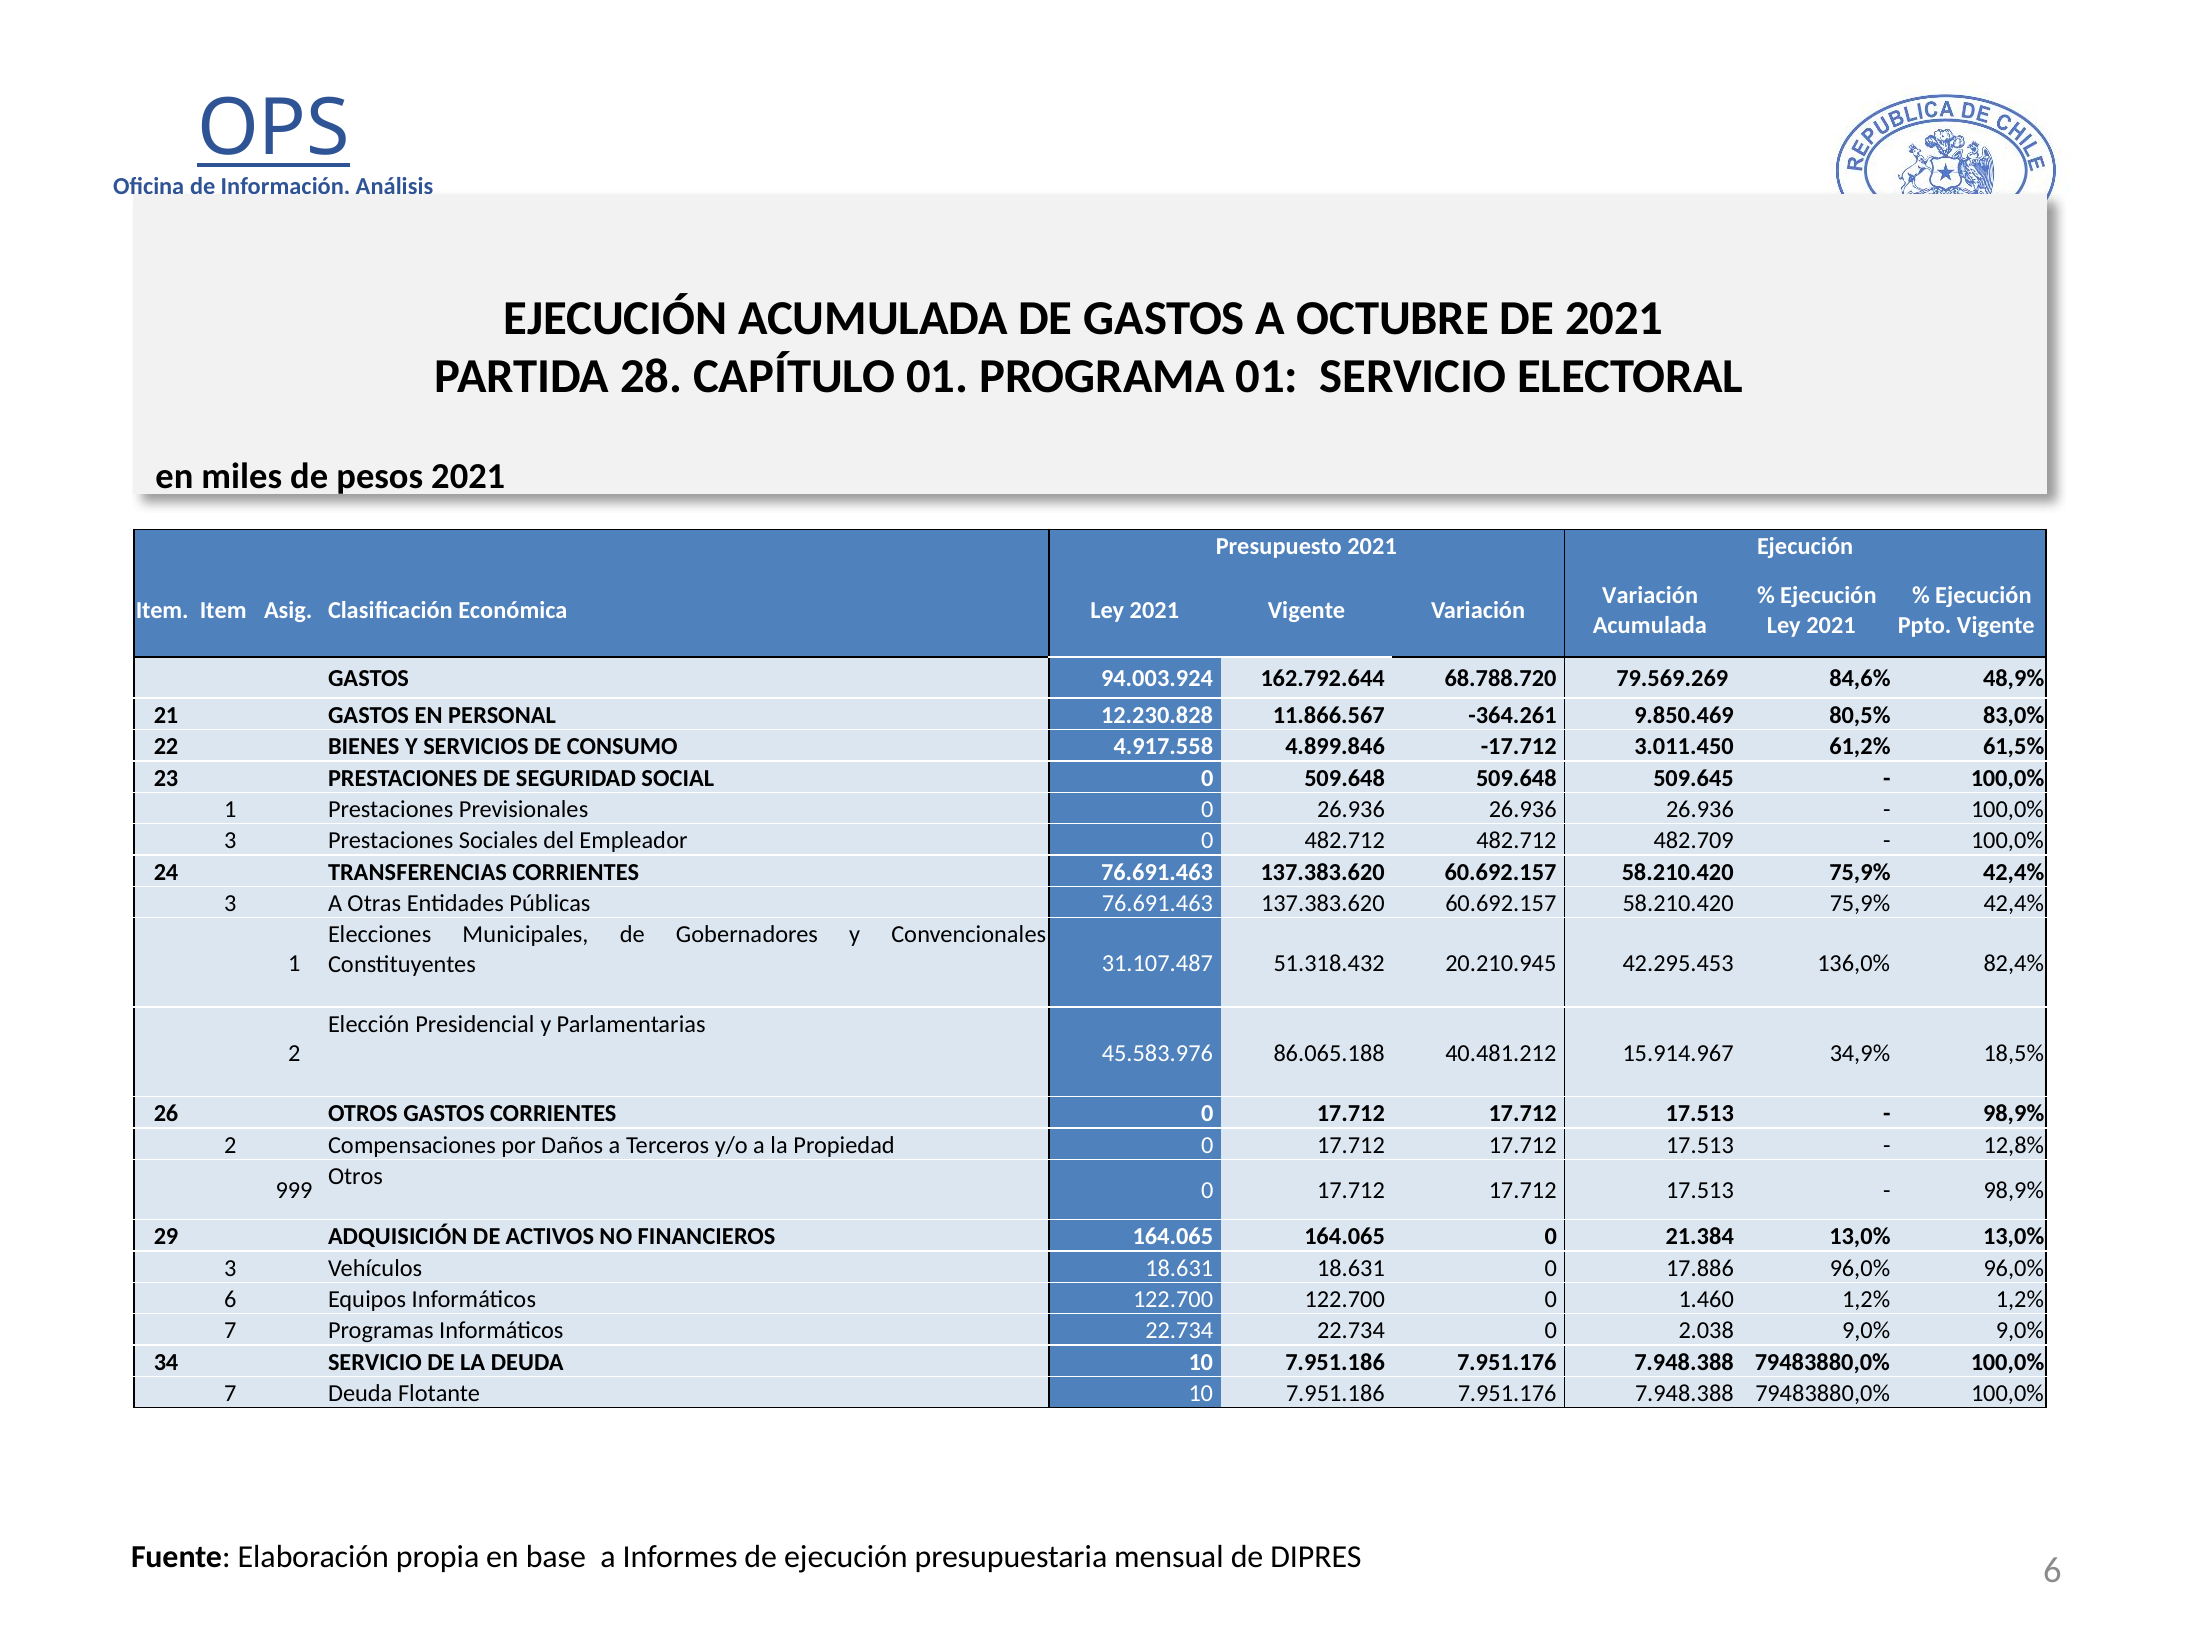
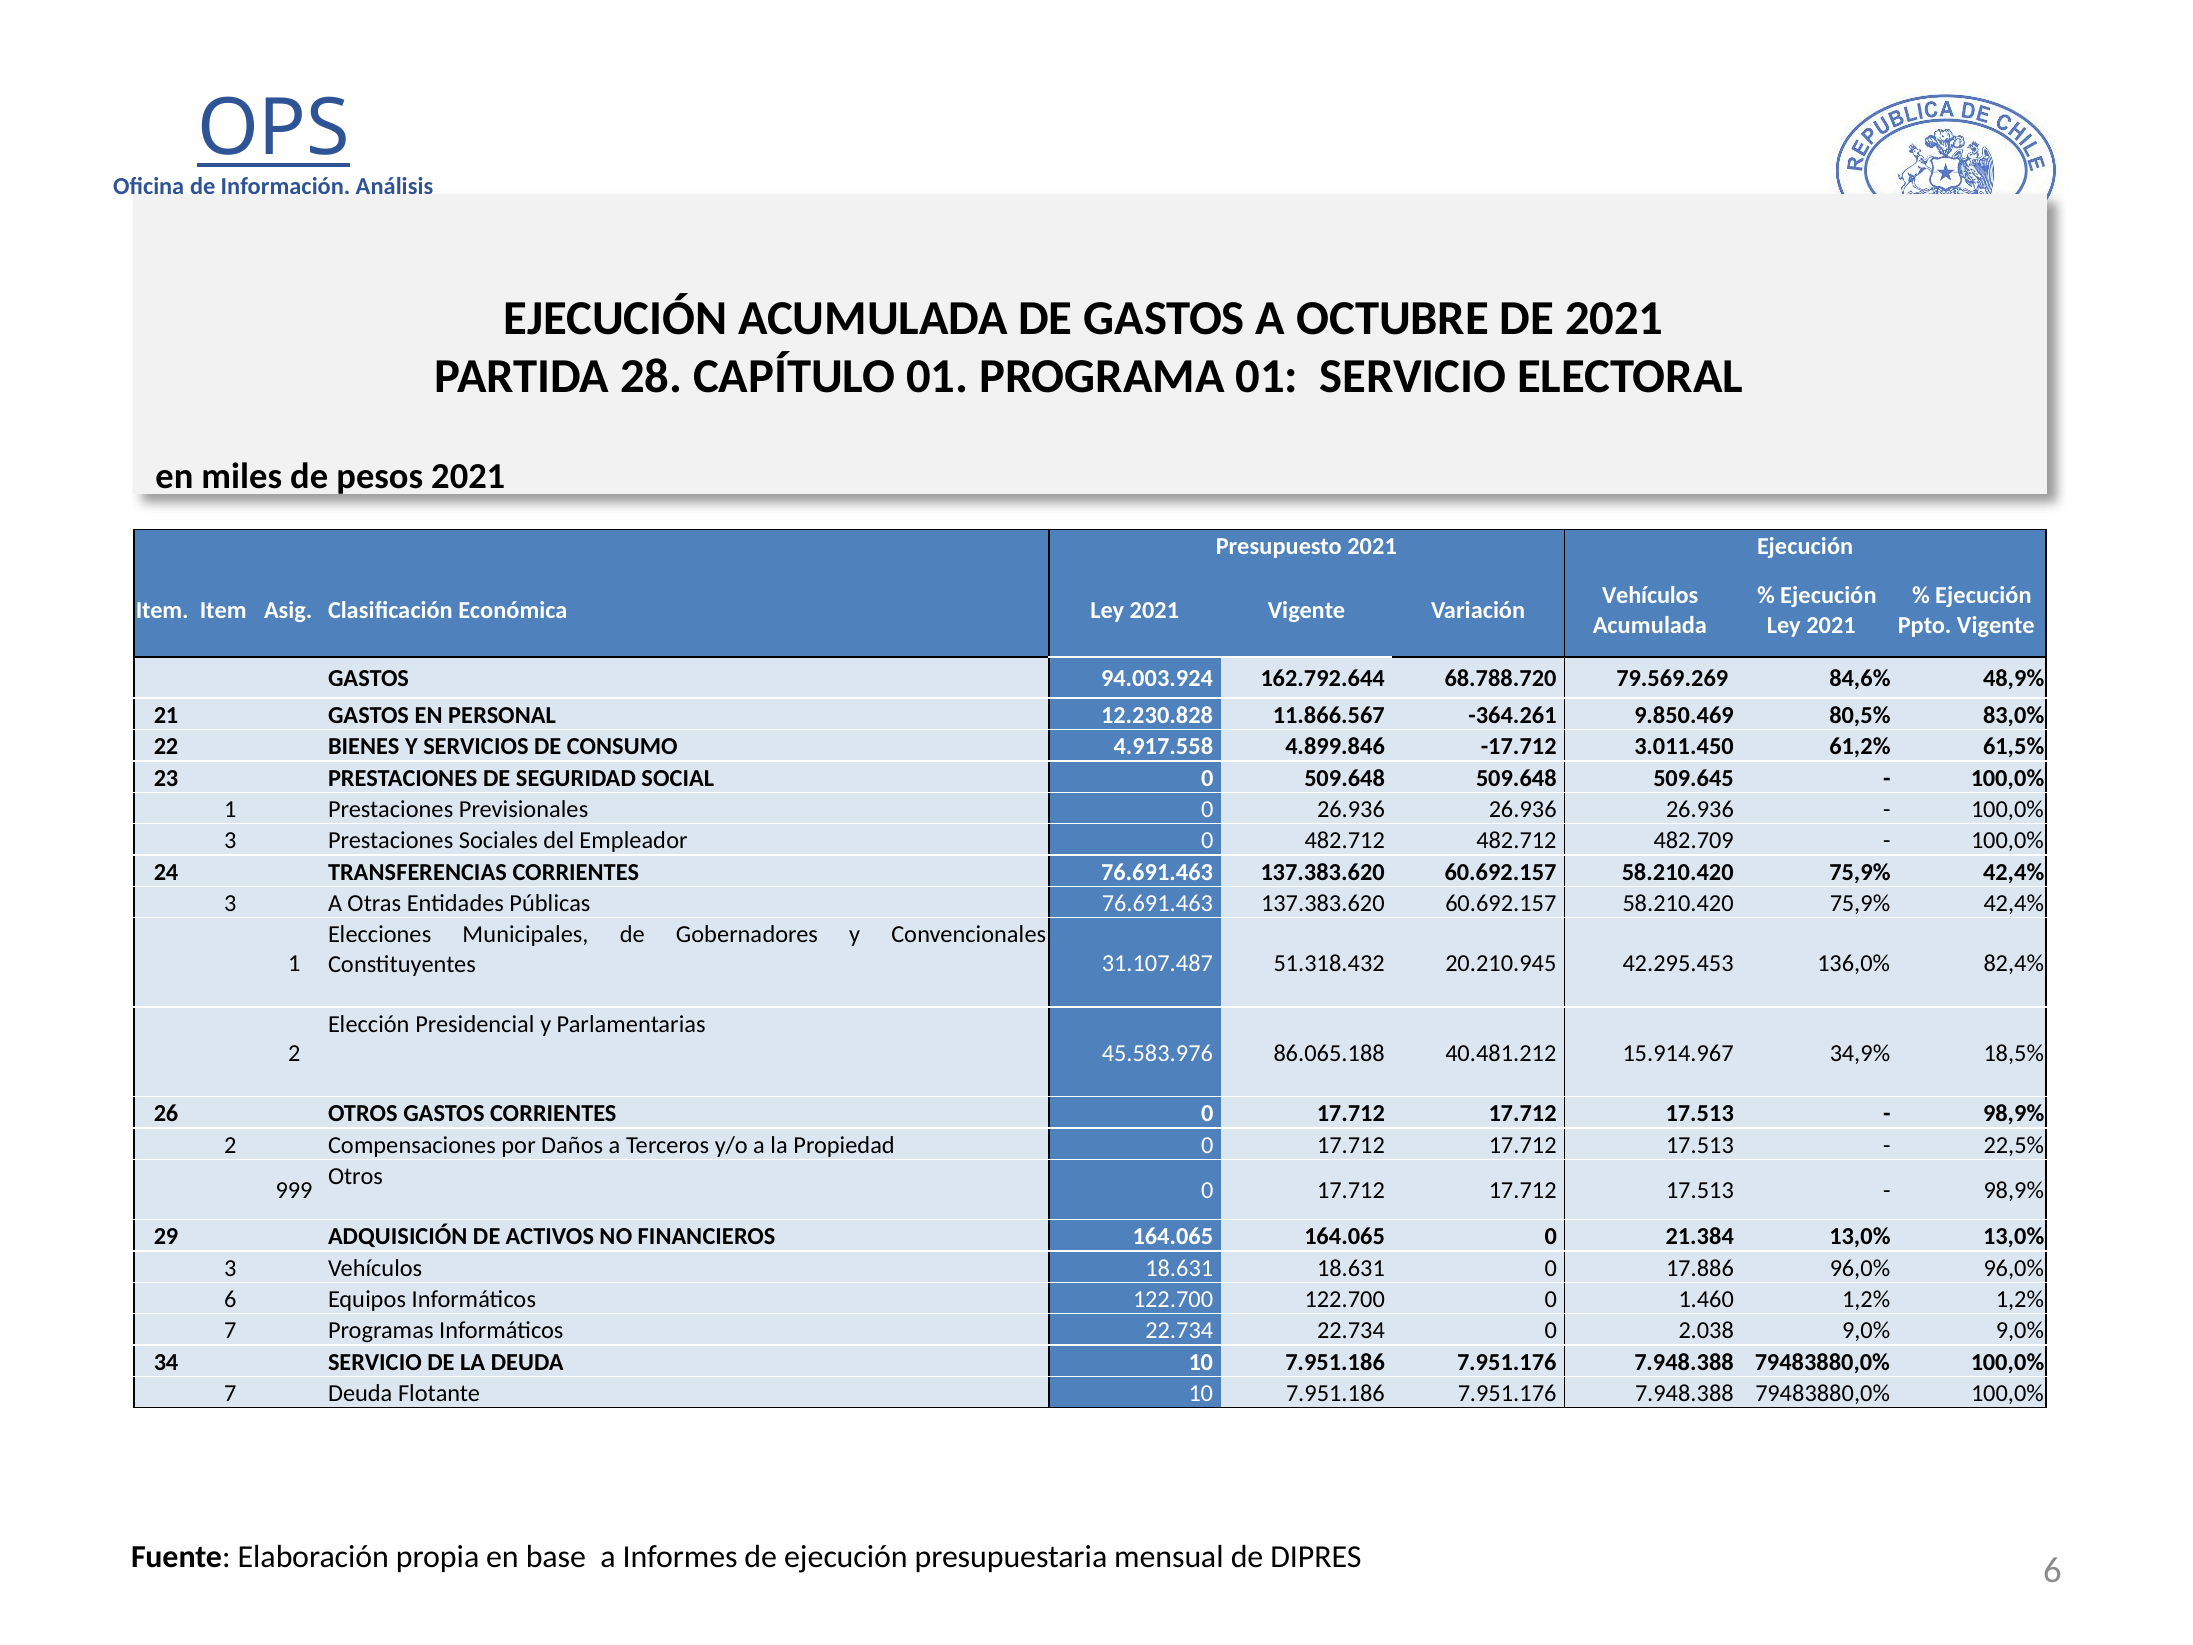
Variación at (1650, 595): Variación -> Vehículos
12,8%: 12,8% -> 22,5%
